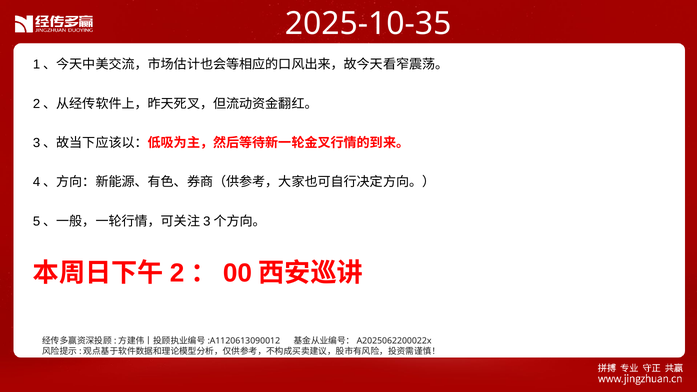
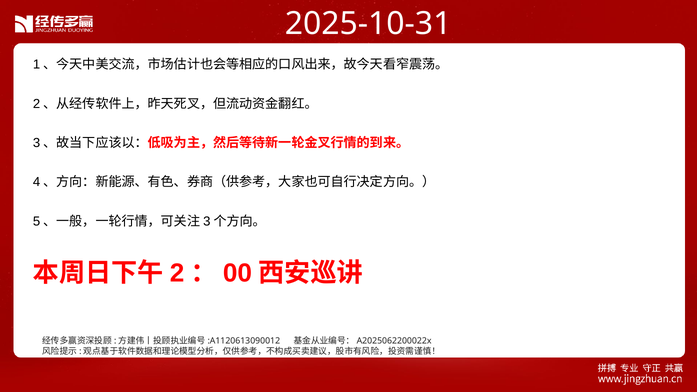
2025-10-35: 2025-10-35 -> 2025-10-31
